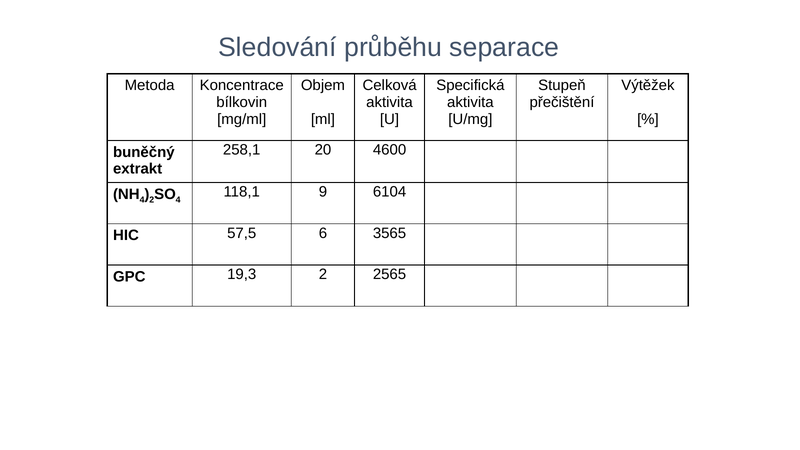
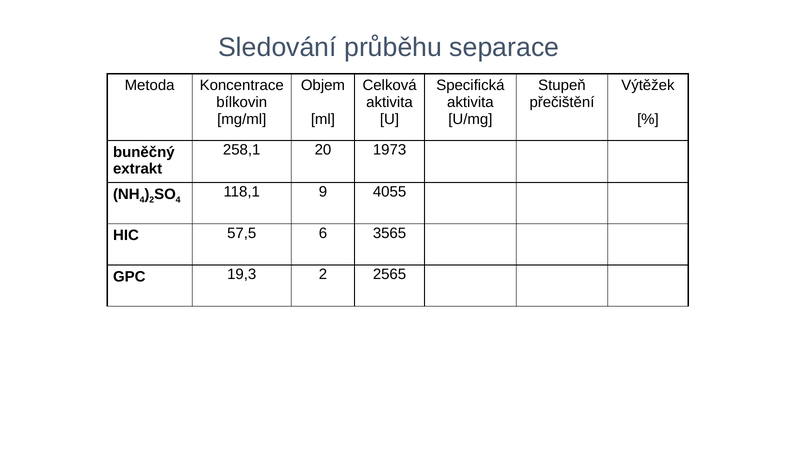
4600: 4600 -> 1973
6104: 6104 -> 4055
